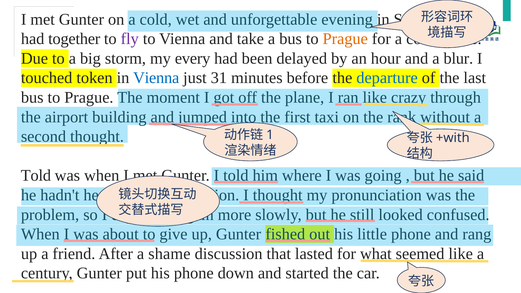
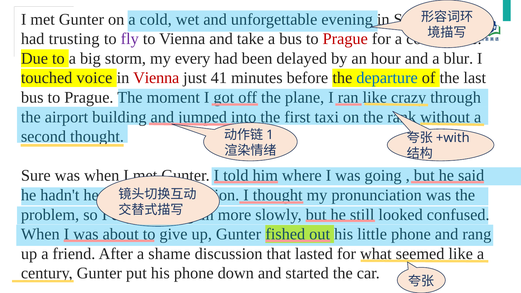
together: together -> trusting
Prague at (345, 39) colour: orange -> red
token: token -> voice
Vienna at (156, 78) colour: blue -> red
31: 31 -> 41
Told at (36, 176): Told -> Sure
